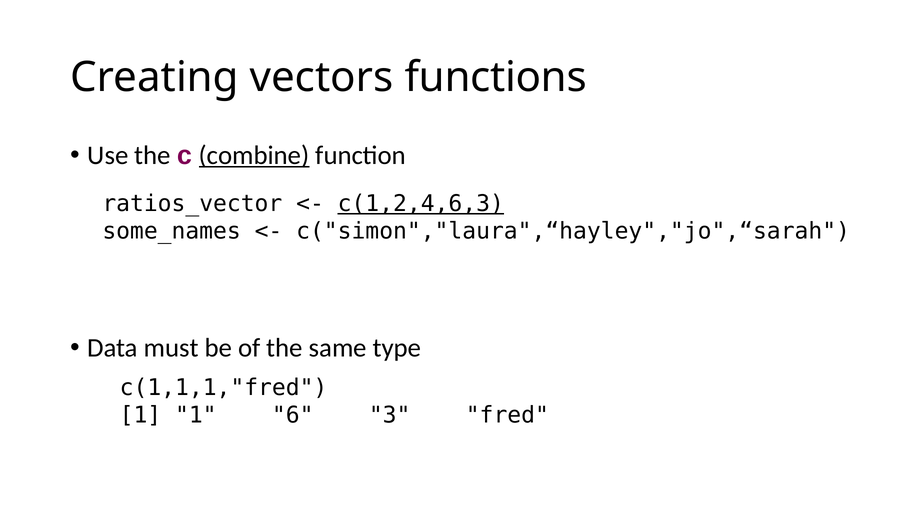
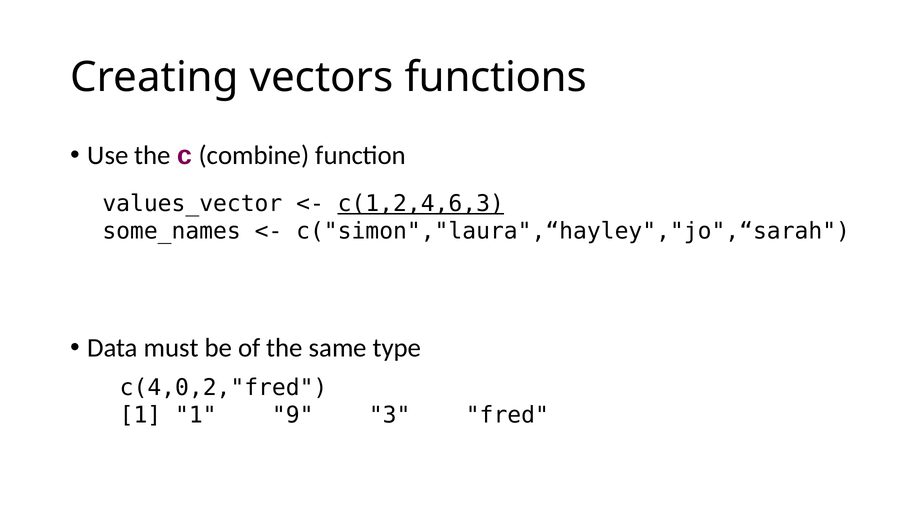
combine underline: present -> none
ratios_vector: ratios_vector -> values_vector
c(1,1,1,"fred: c(1,1,1,"fred -> c(4,0,2,"fred
6: 6 -> 9
